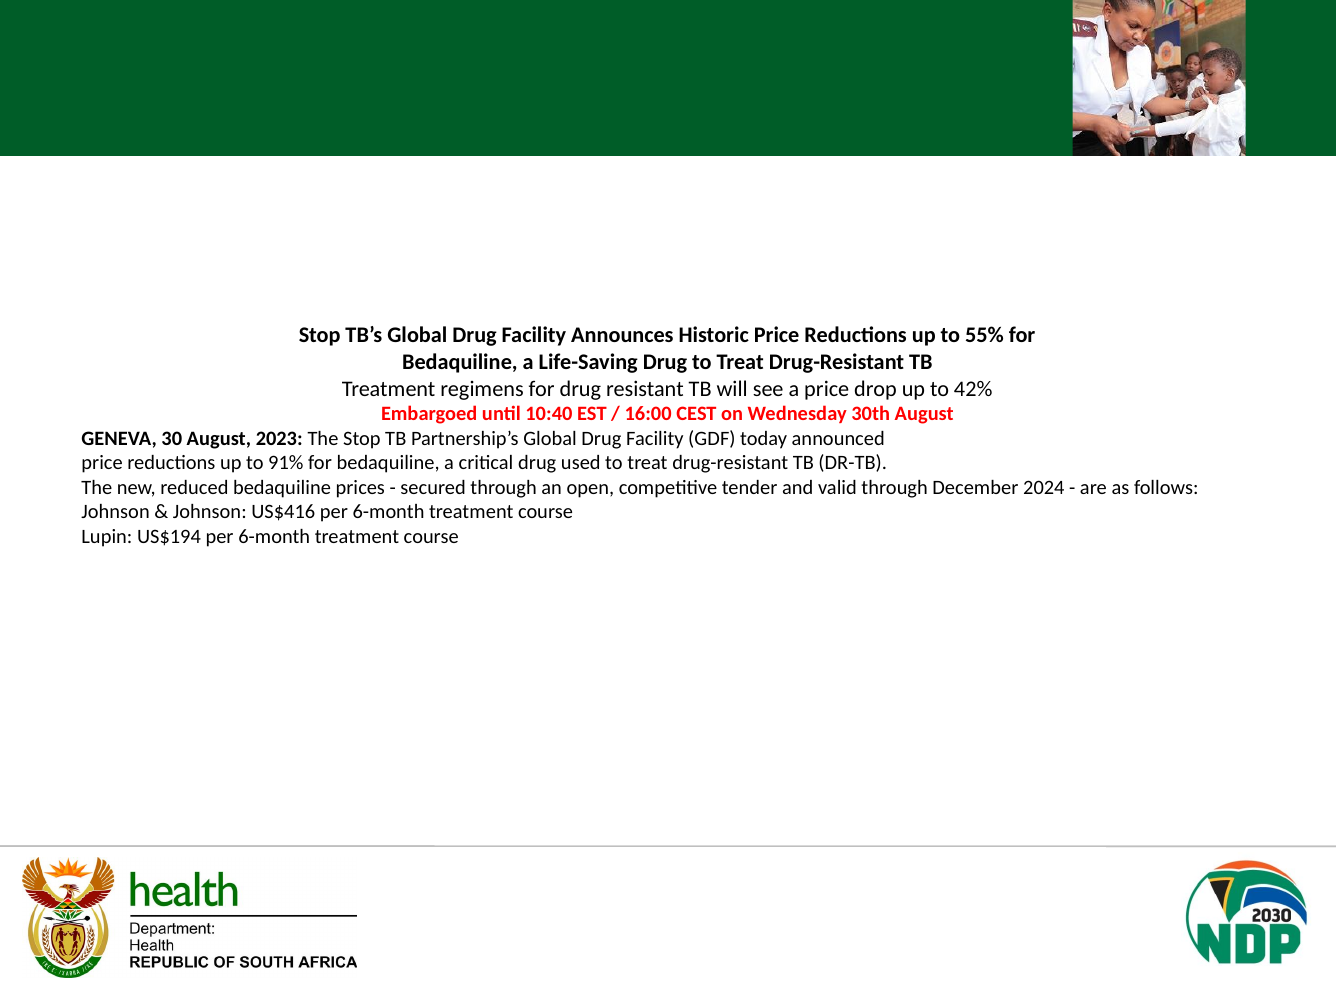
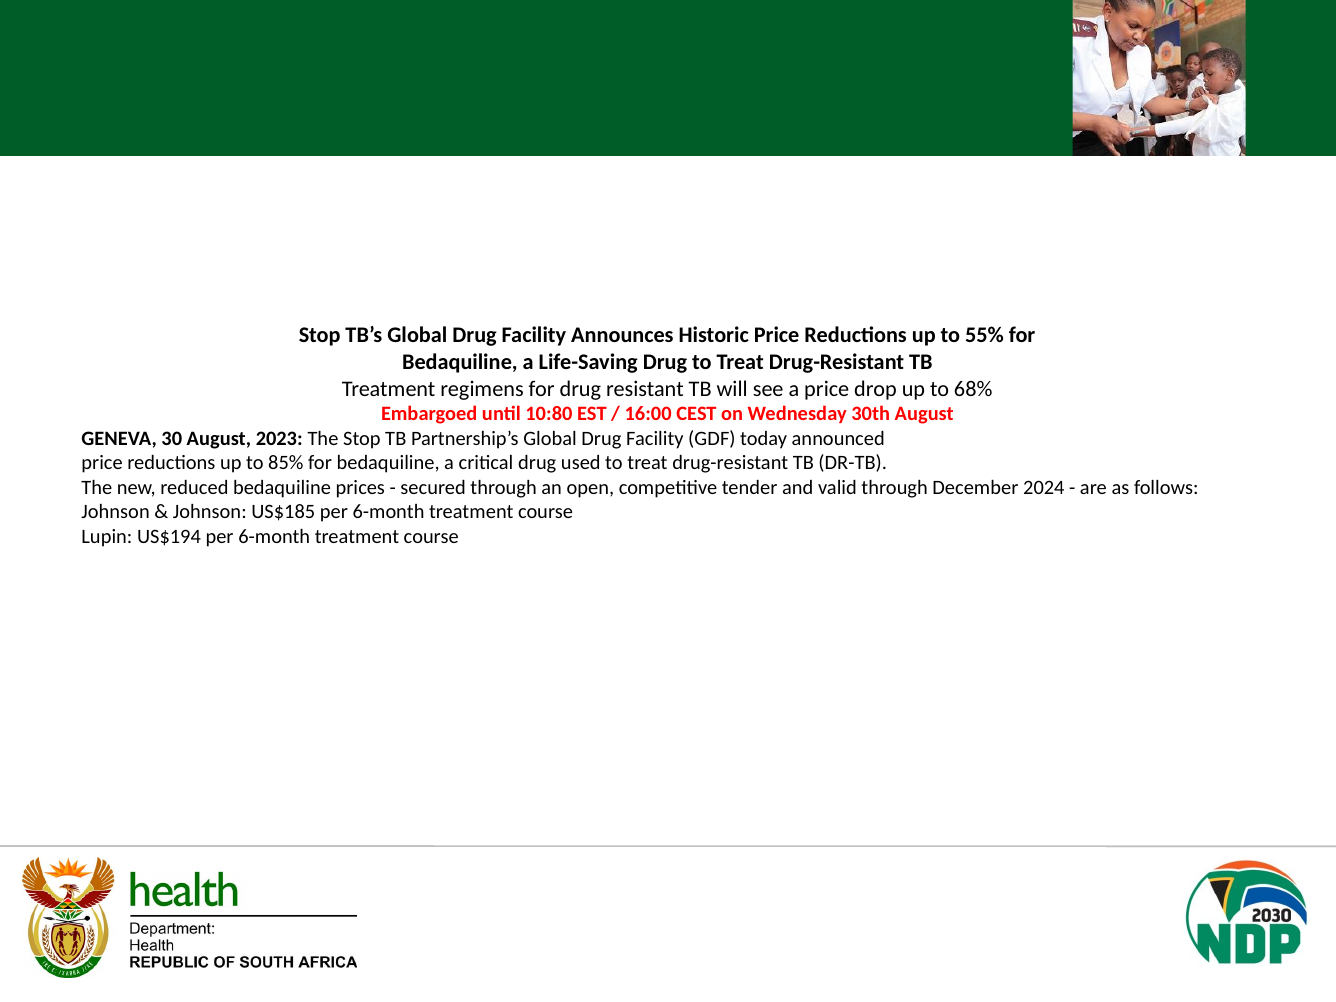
42%: 42% -> 68%
10:40: 10:40 -> 10:80
91%: 91% -> 85%
US$416: US$416 -> US$185
